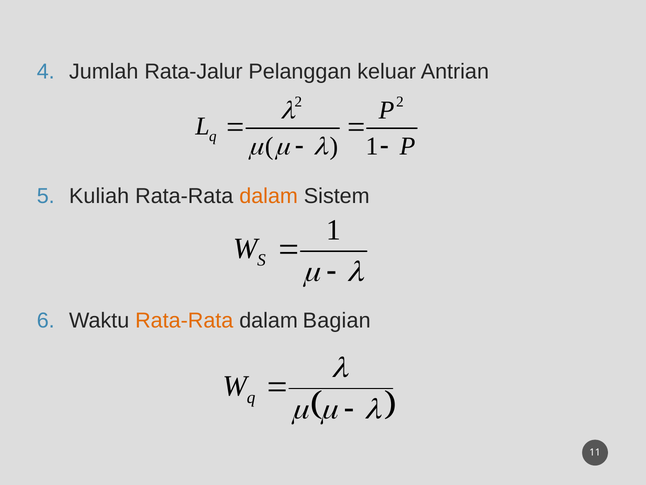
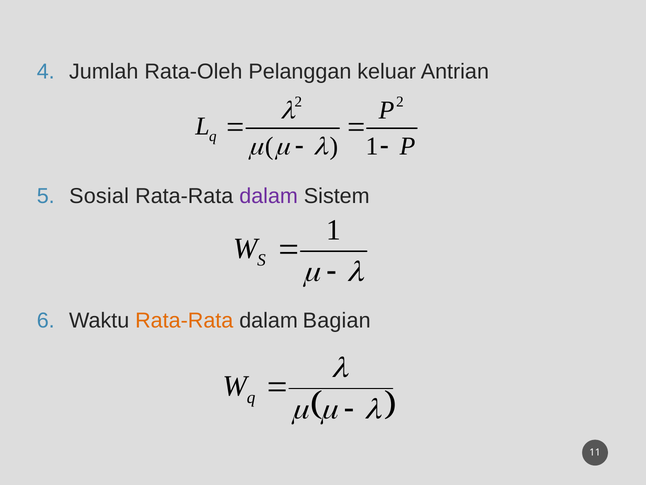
Rata-Jalur: Rata-Jalur -> Rata-Oleh
Kuliah: Kuliah -> Sosial
dalam at (269, 196) colour: orange -> purple
